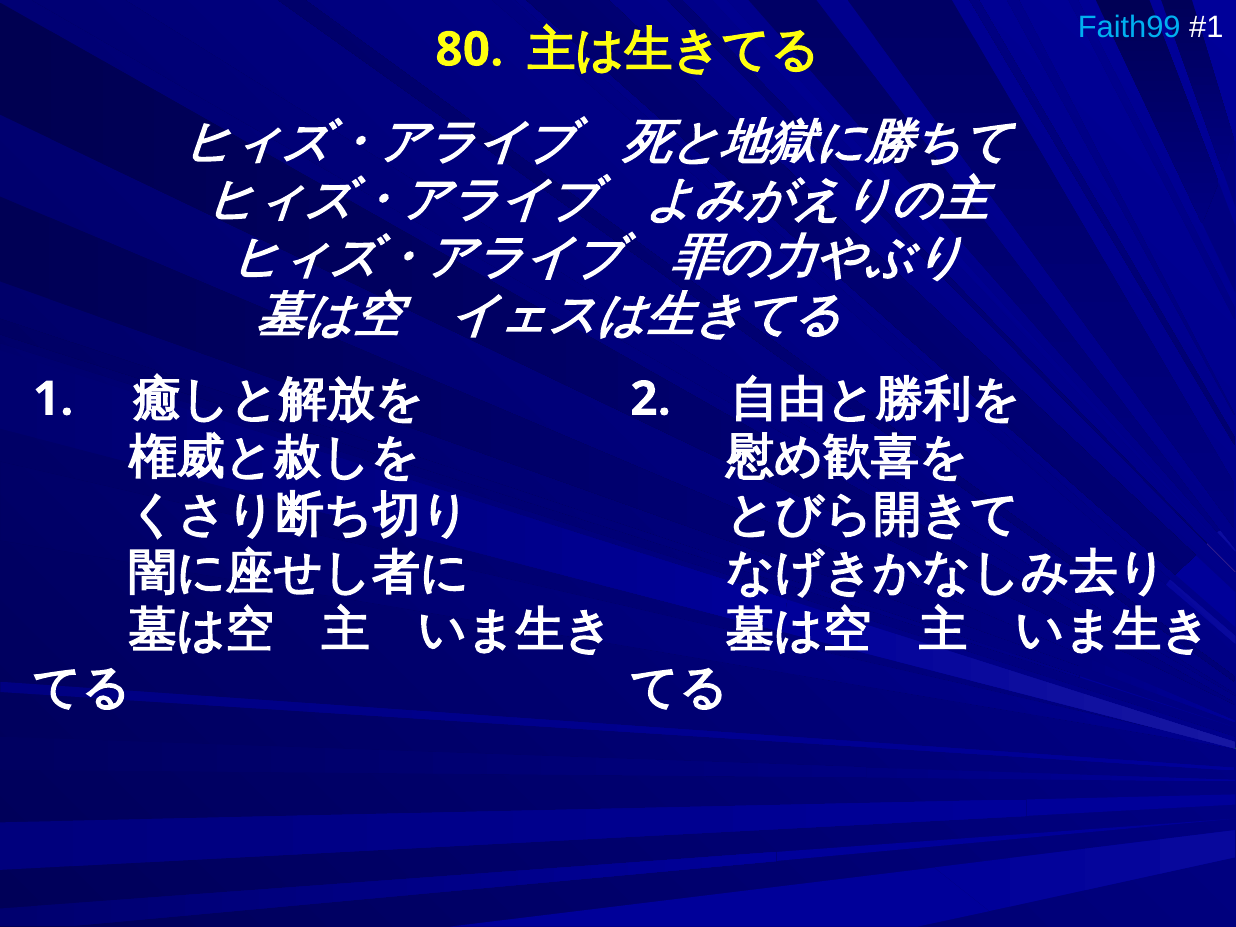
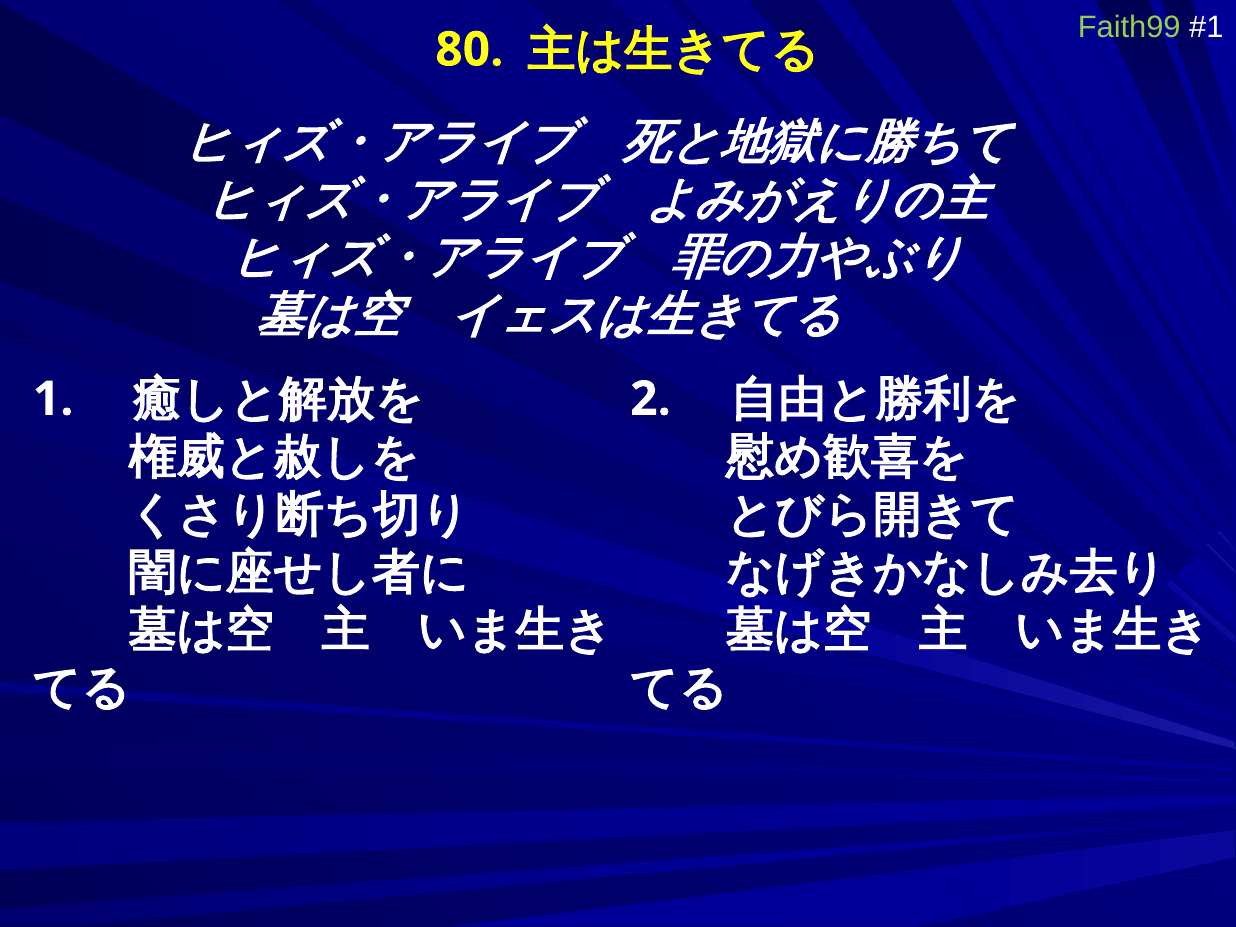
Faith99 colour: light blue -> light green
